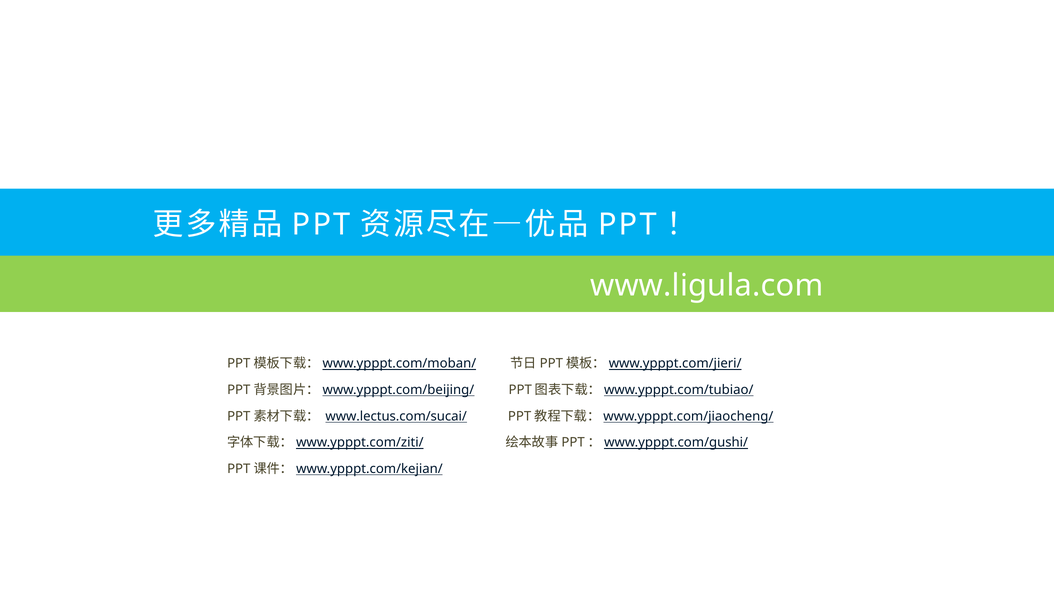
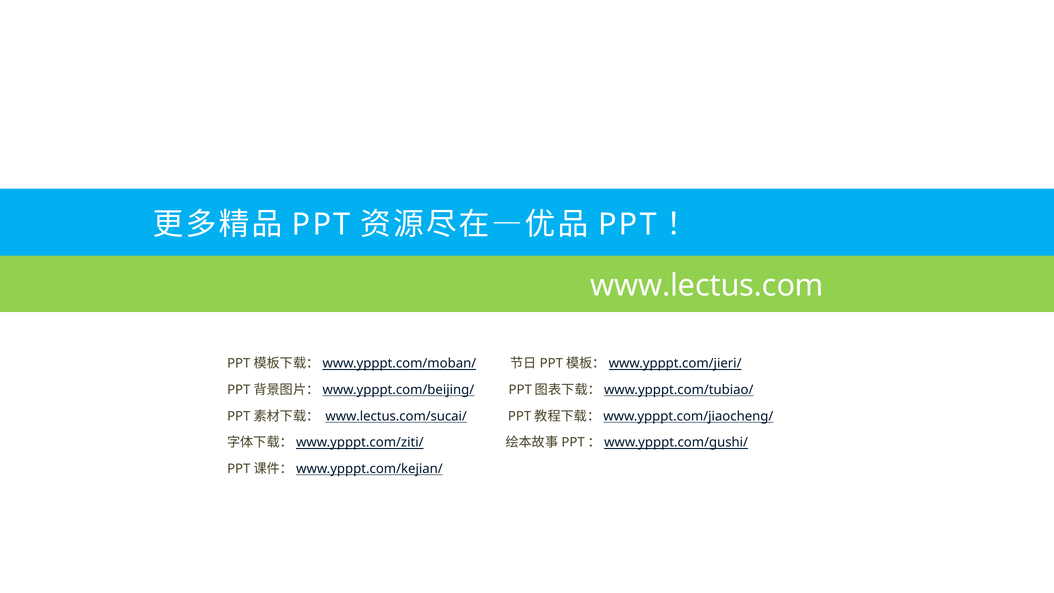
www.ligula.com: www.ligula.com -> www.lectus.com
